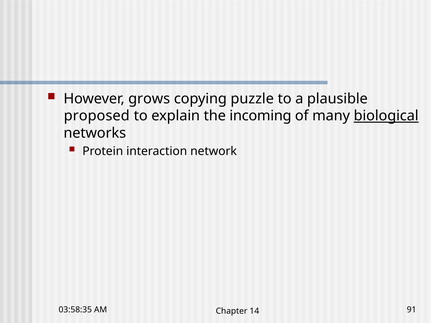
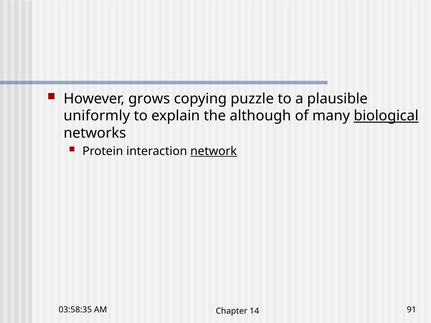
proposed: proposed -> uniformly
incoming: incoming -> although
network underline: none -> present
